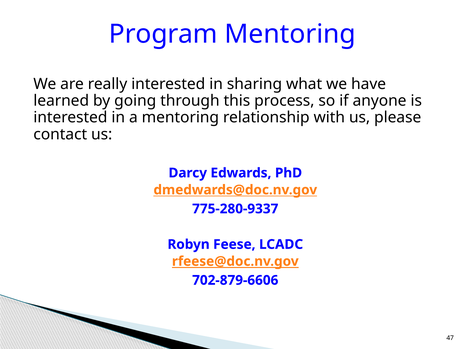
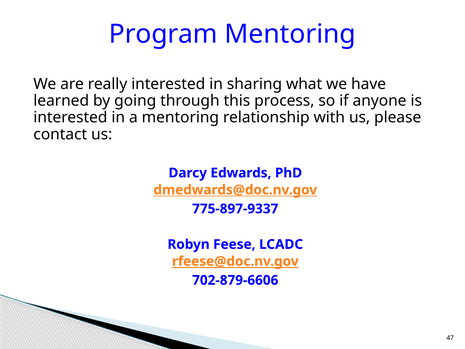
775-280-9337: 775-280-9337 -> 775-897-9337
